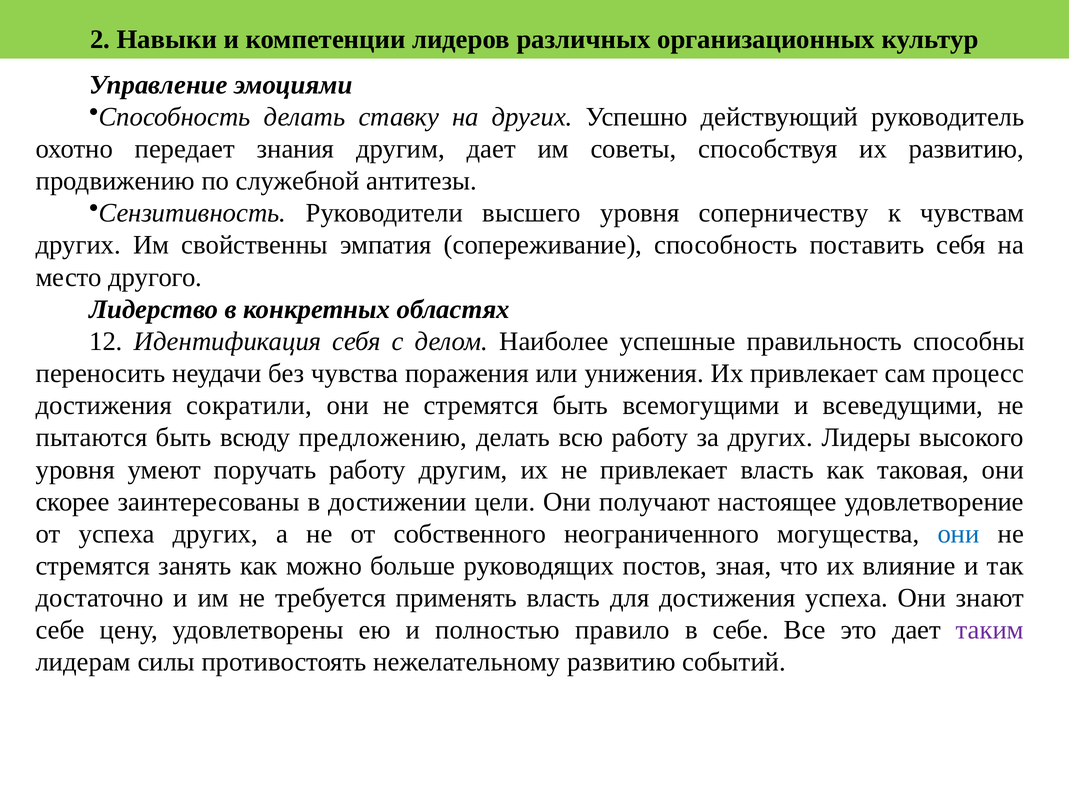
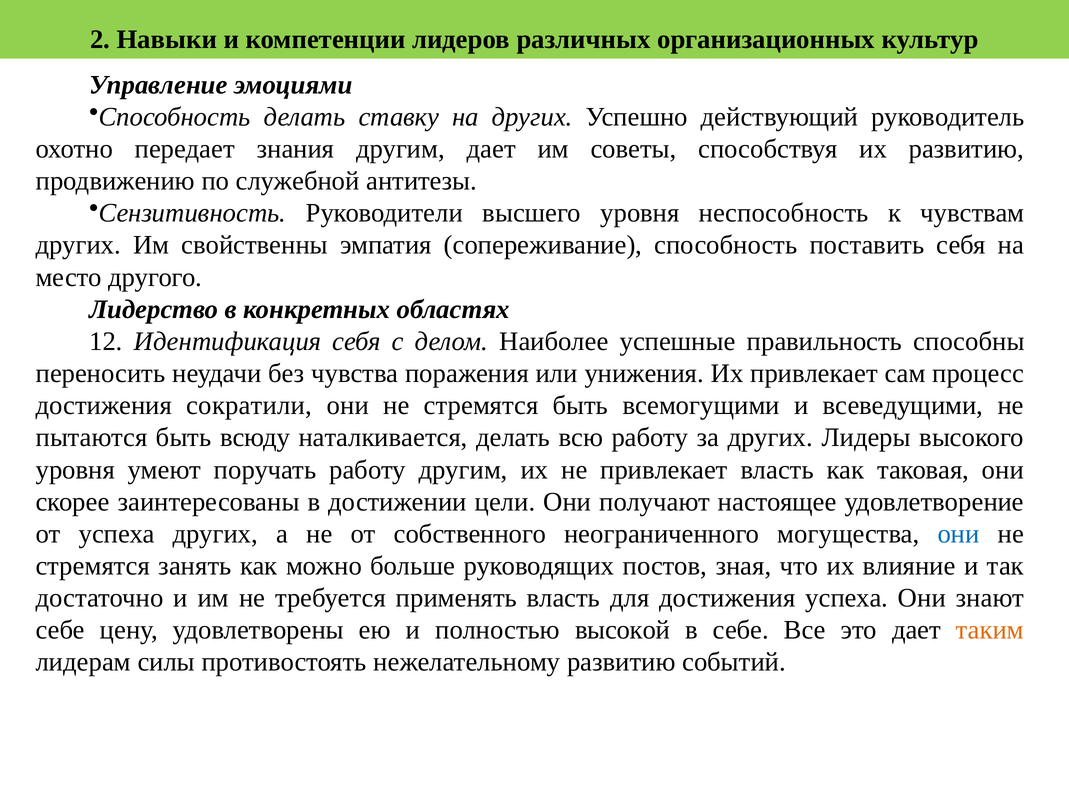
соперничеству: соперничеству -> неспособность
предложению: предложению -> наталкивается
правило: правило -> высокой
таким colour: purple -> orange
